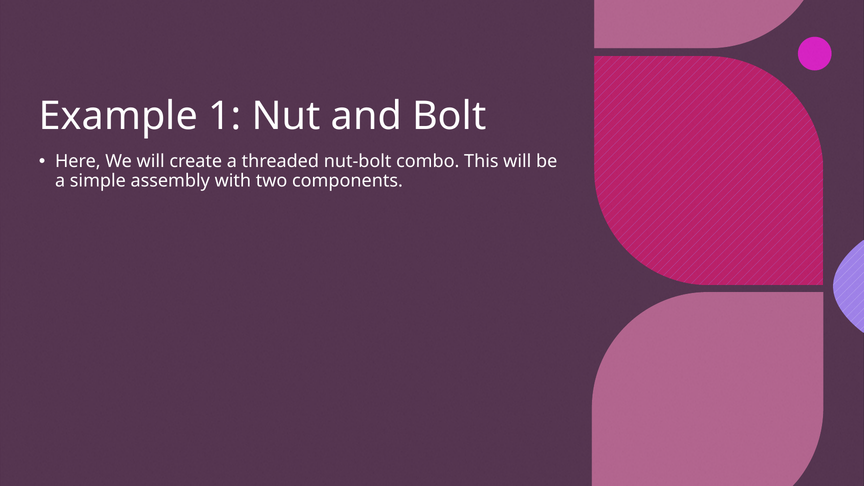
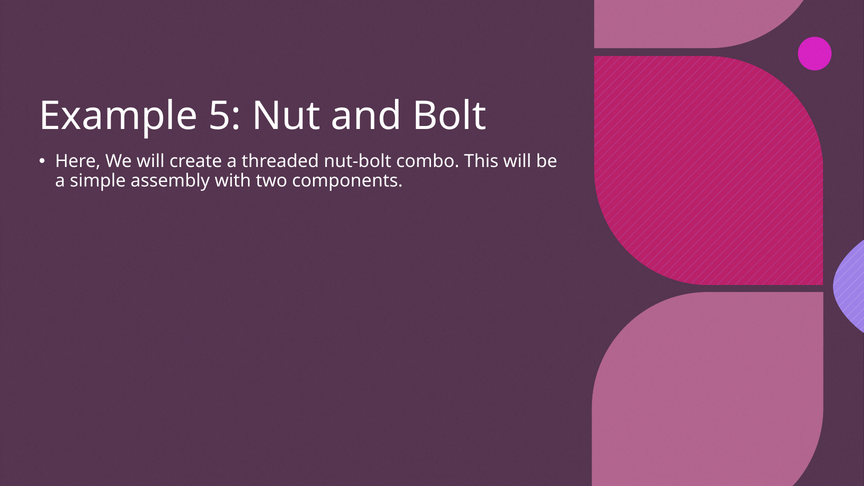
1: 1 -> 5
